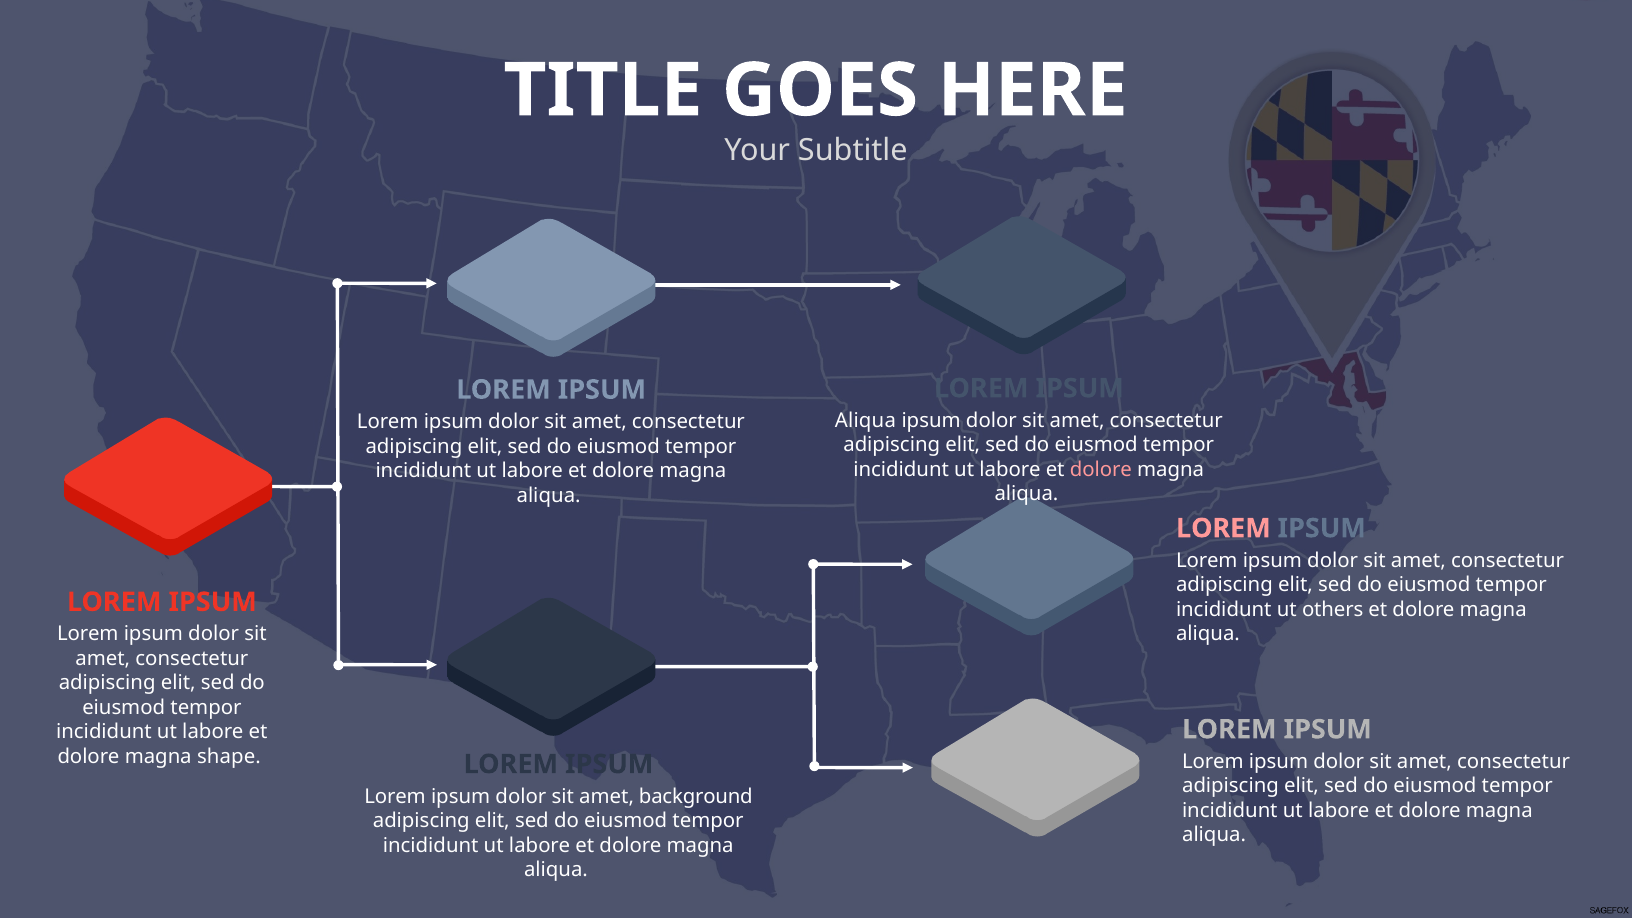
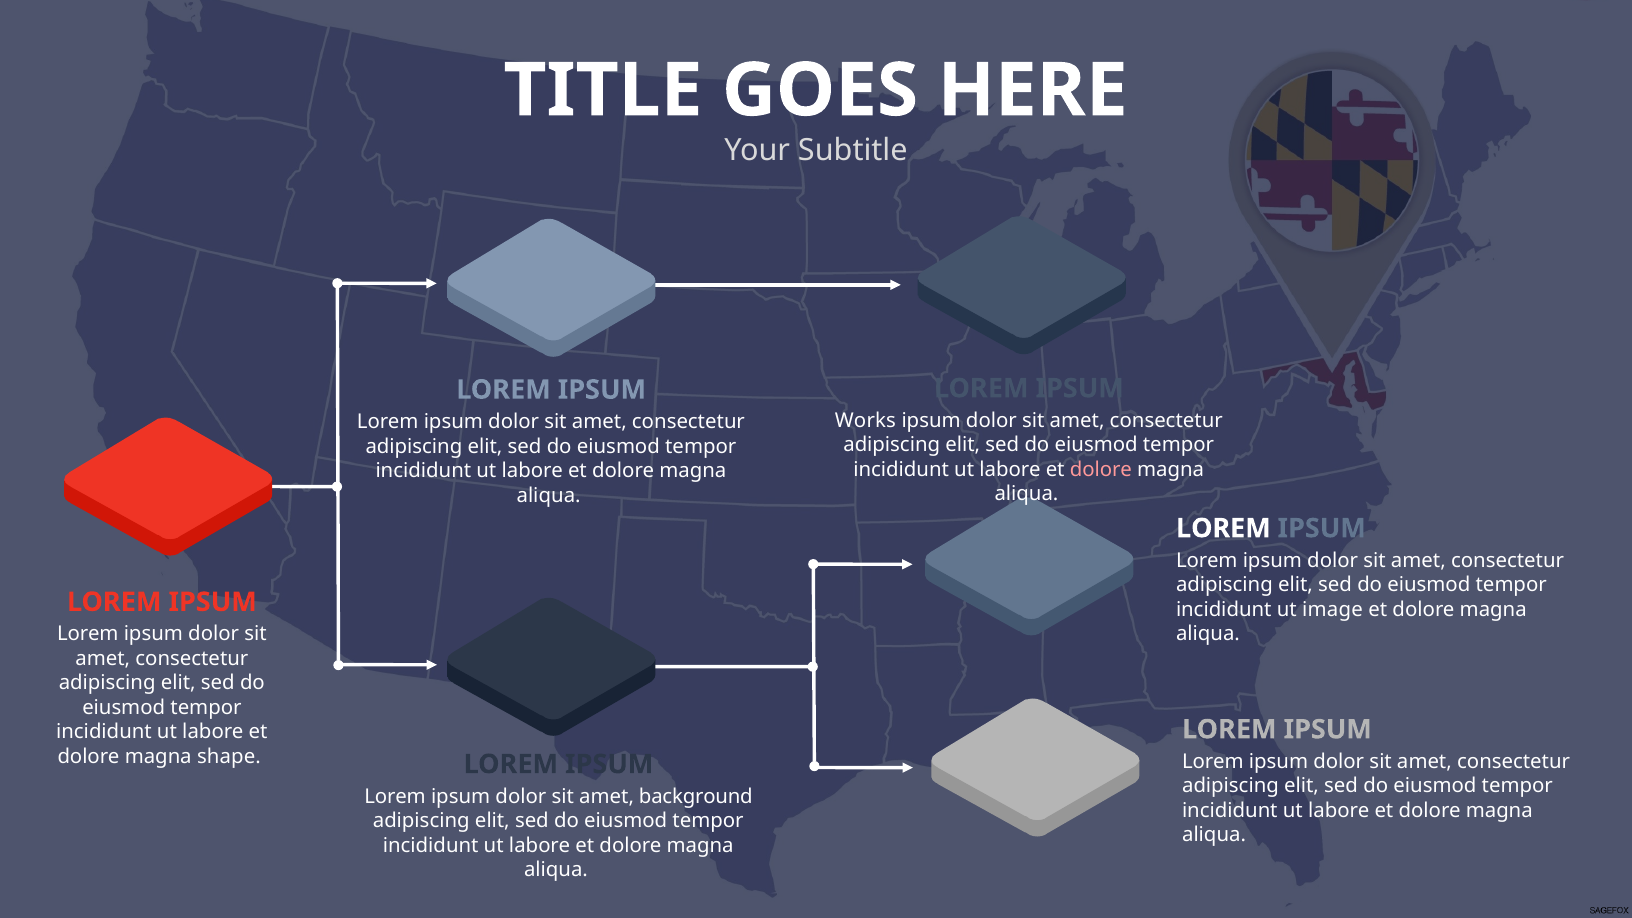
Aliqua at (865, 421): Aliqua -> Works
LOREM at (1223, 528) colour: pink -> white
others: others -> image
